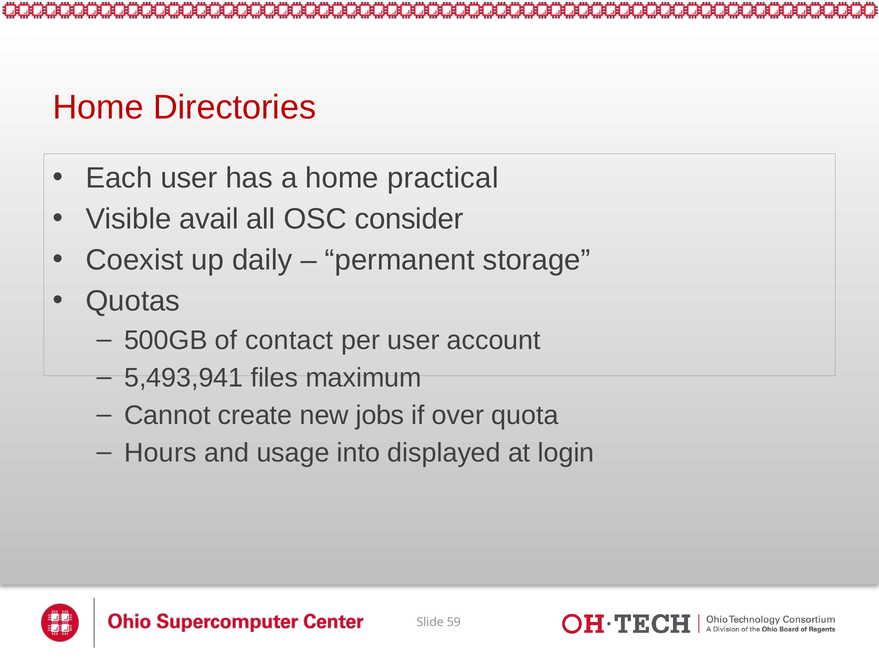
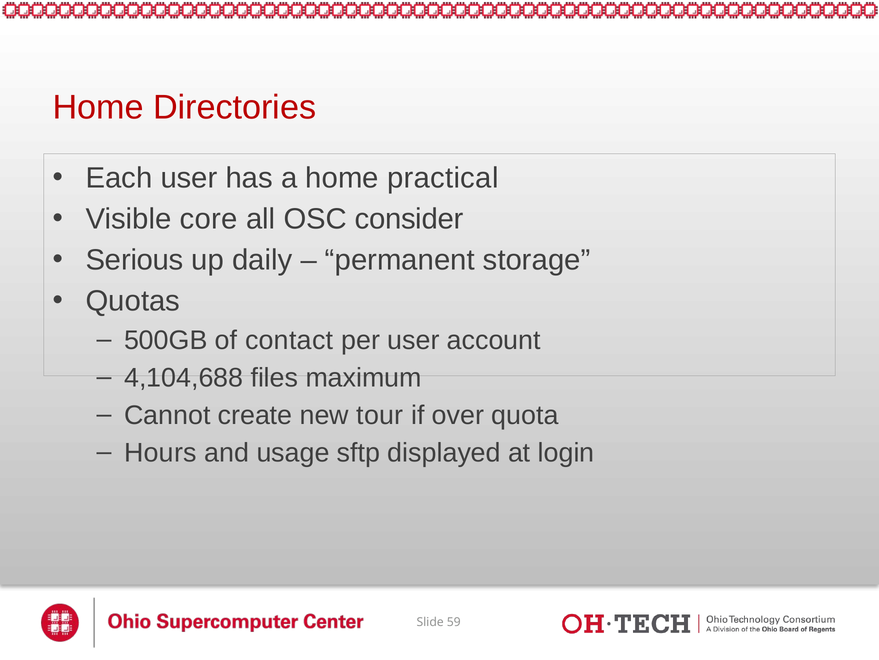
avail: avail -> core
Coexist: Coexist -> Serious
5,493,941: 5,493,941 -> 4,104,688
jobs: jobs -> tour
into: into -> sftp
